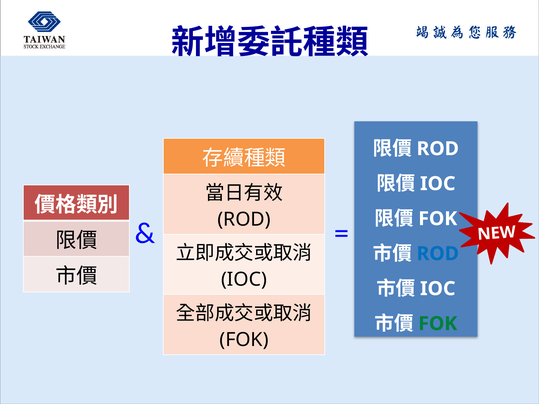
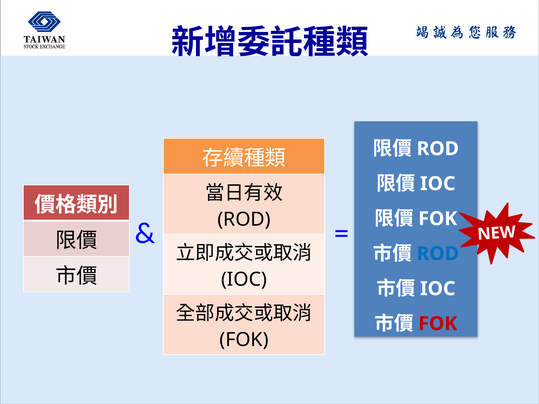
FOK at (438, 324) colour: green -> red
